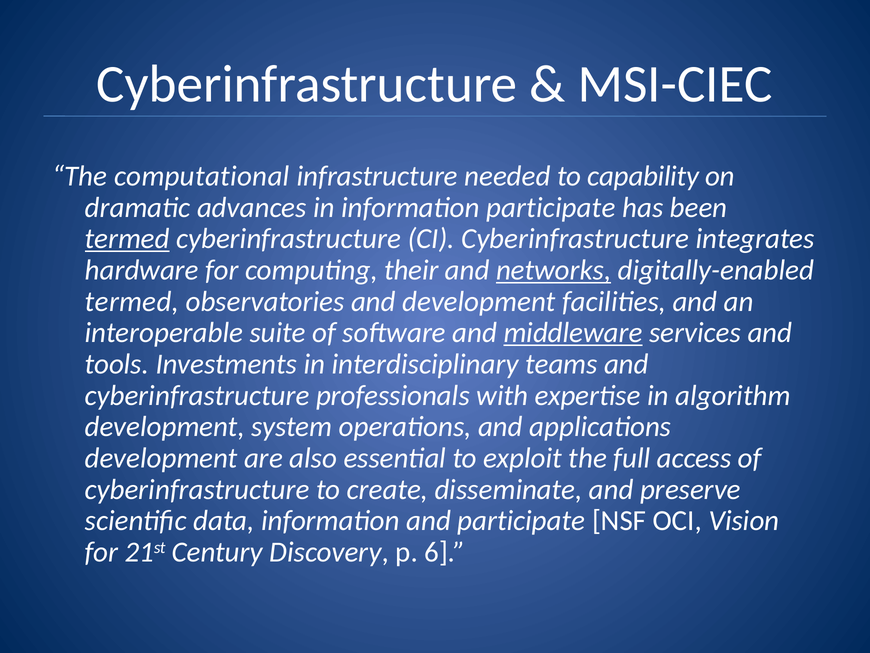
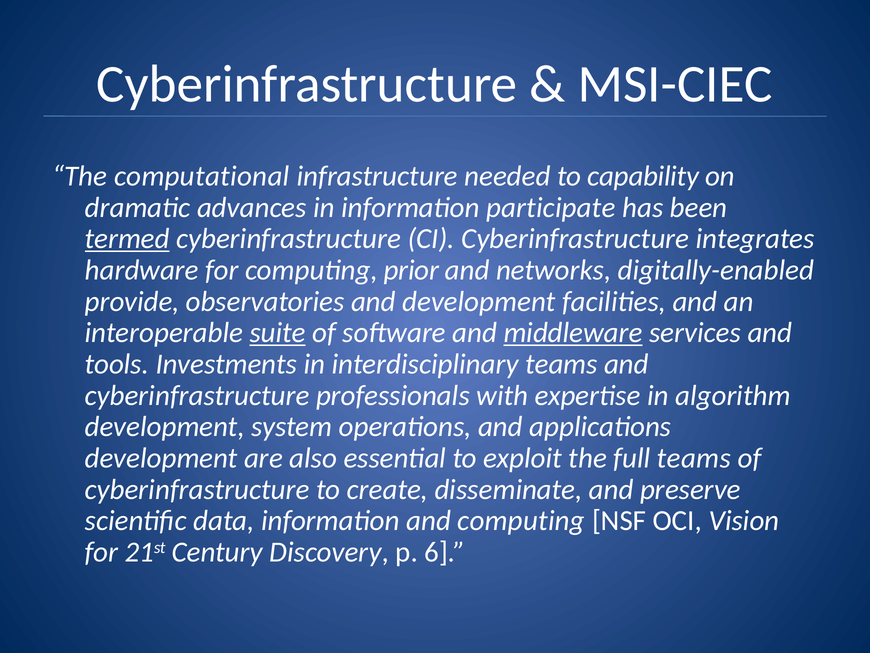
their: their -> prior
networks underline: present -> none
termed at (132, 301): termed -> provide
suite underline: none -> present
full access: access -> teams
and participate: participate -> computing
